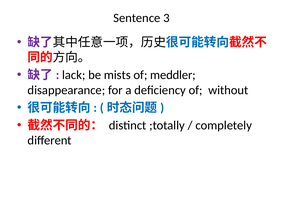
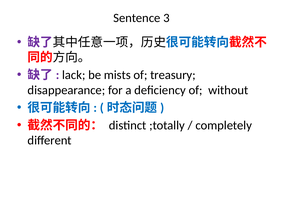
meddler: meddler -> treasury
